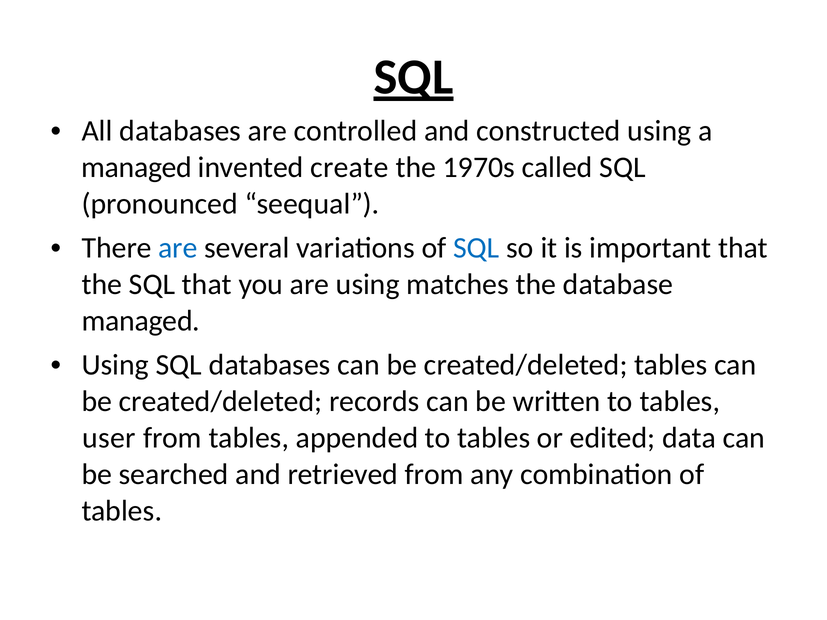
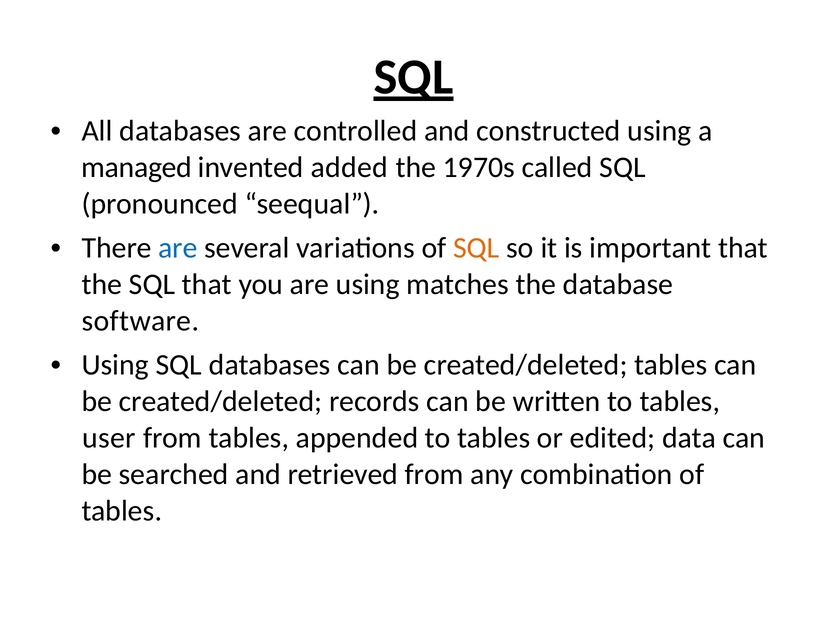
create: create -> added
SQL at (476, 248) colour: blue -> orange
managed at (141, 321): managed -> software
